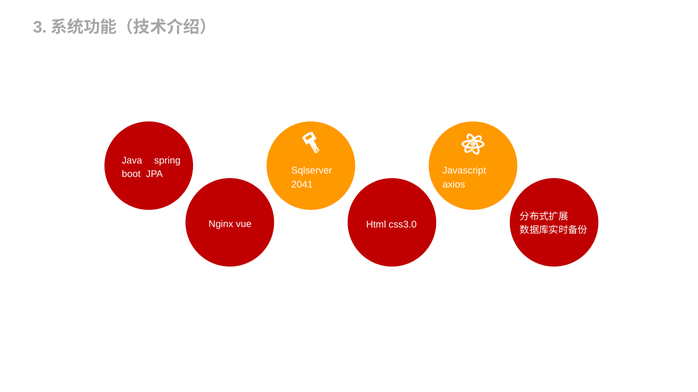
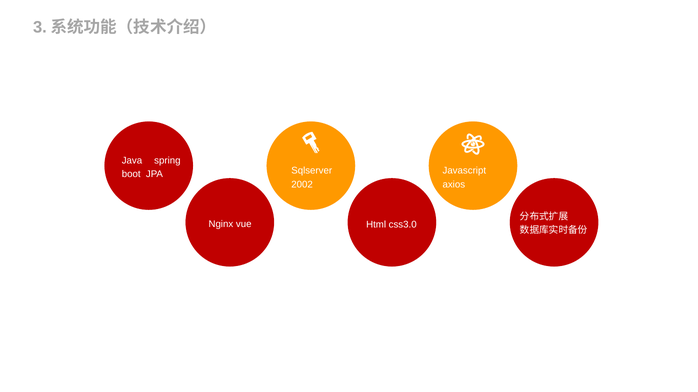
2041: 2041 -> 2002
